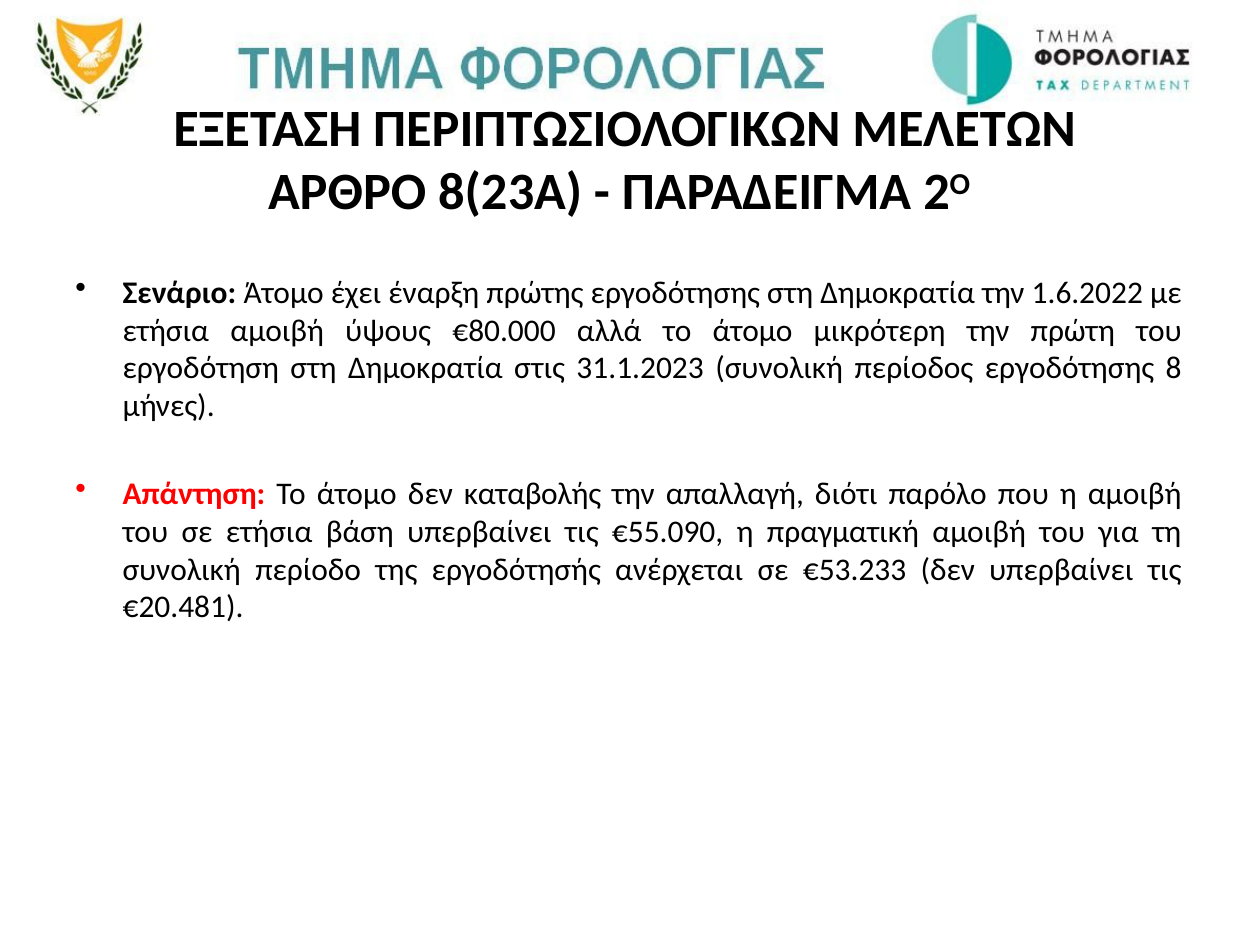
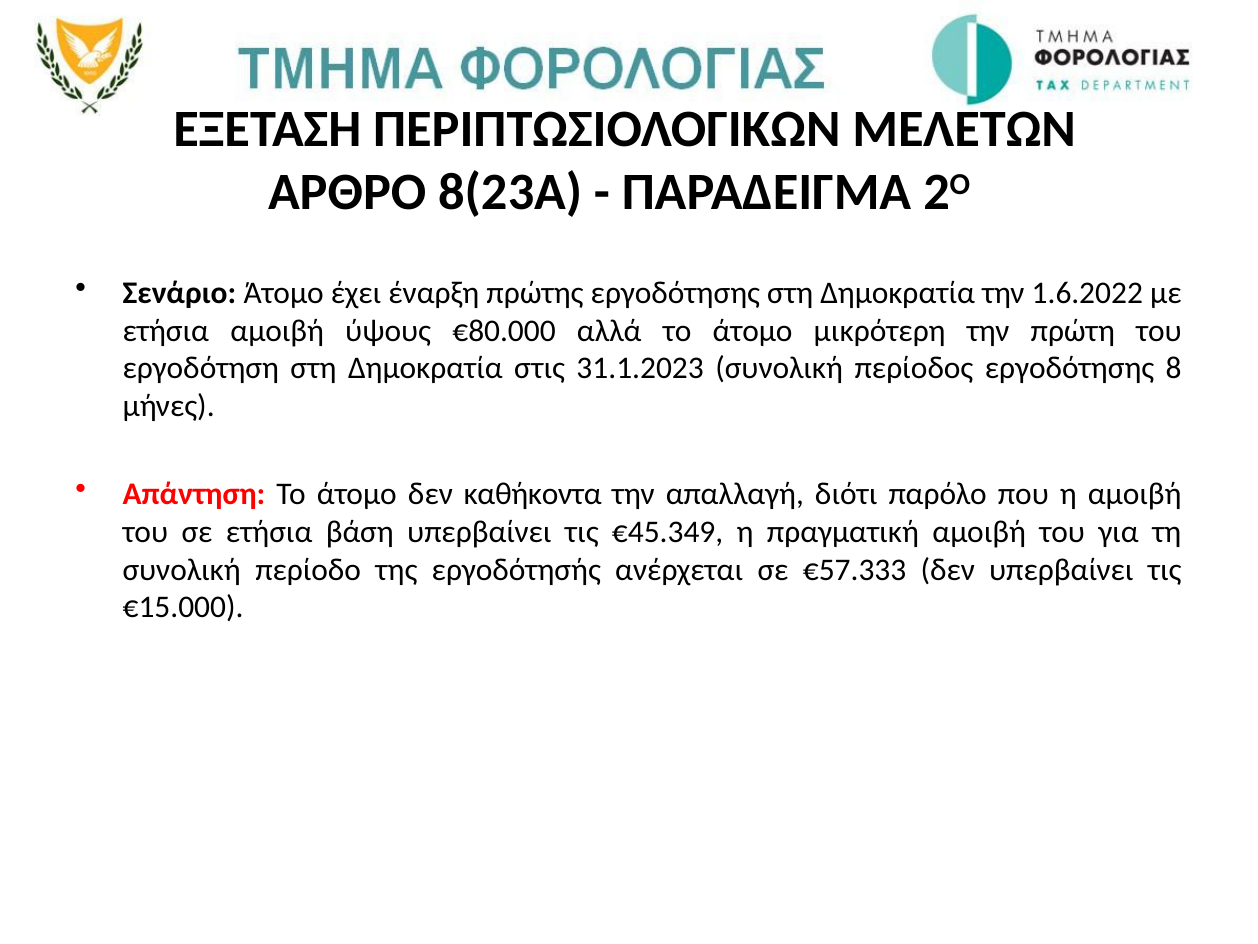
καταβολής: καταβολής -> καθήκοντα
€55.090: €55.090 -> €45.349
€53.233: €53.233 -> €57.333
€20.481: €20.481 -> €15.000
